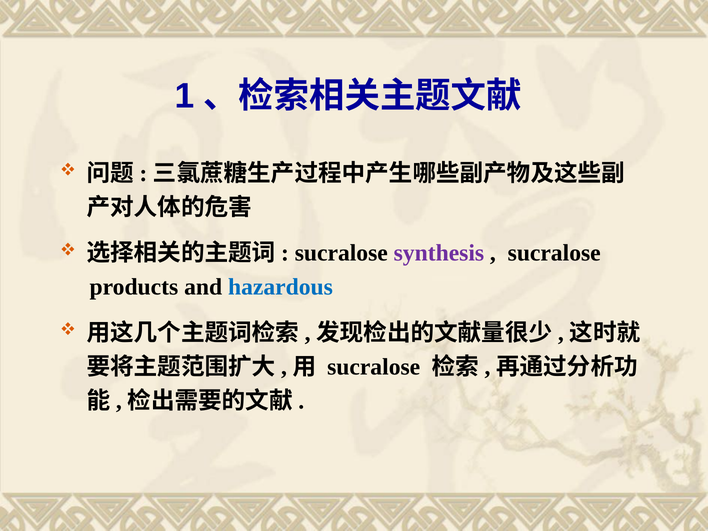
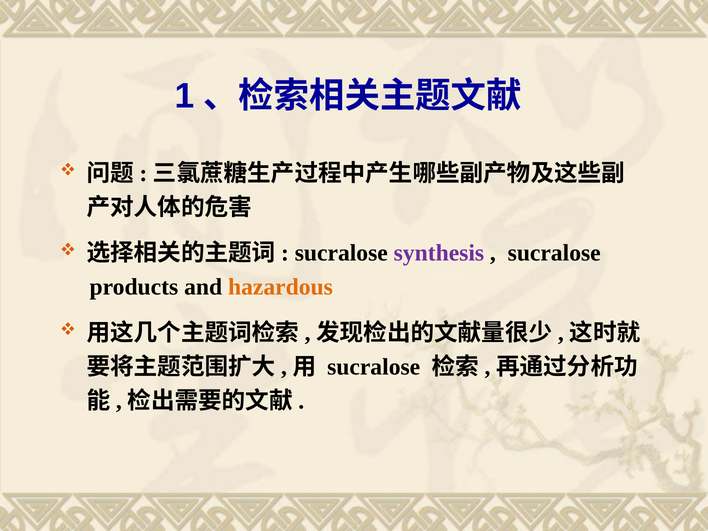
hazardous colour: blue -> orange
